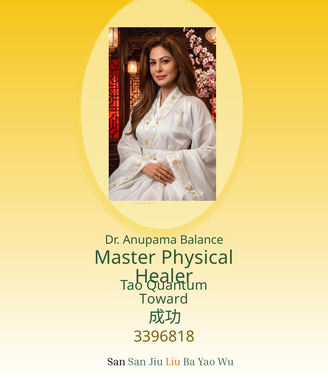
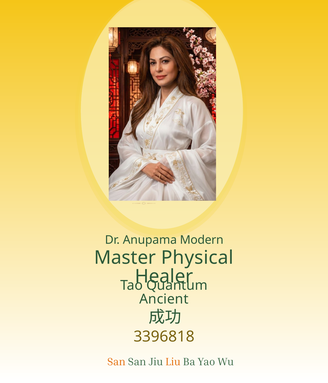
Balance: Balance -> Modern
Toward: Toward -> Ancient
San at (116, 362) colour: black -> orange
